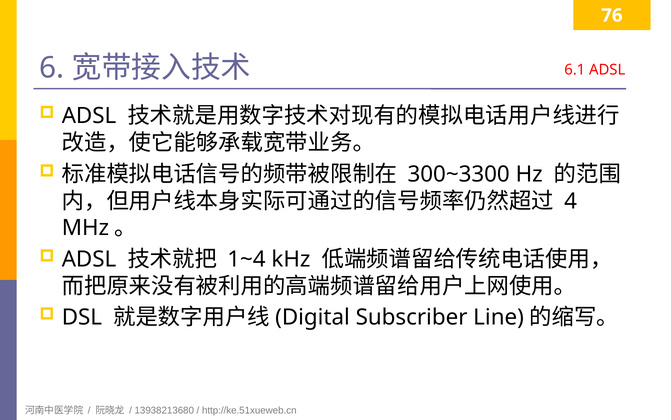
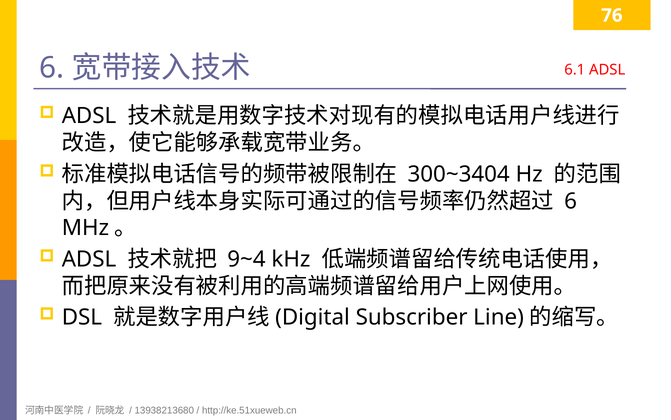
300~3300: 300~3300 -> 300~3404
4 at (571, 201): 4 -> 6
1~4: 1~4 -> 9~4
